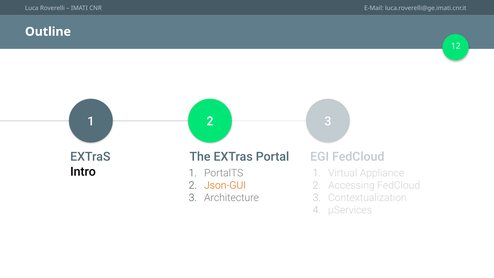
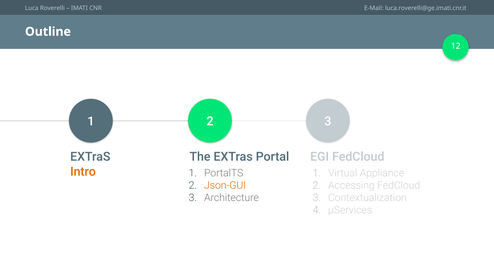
Intro colour: black -> orange
